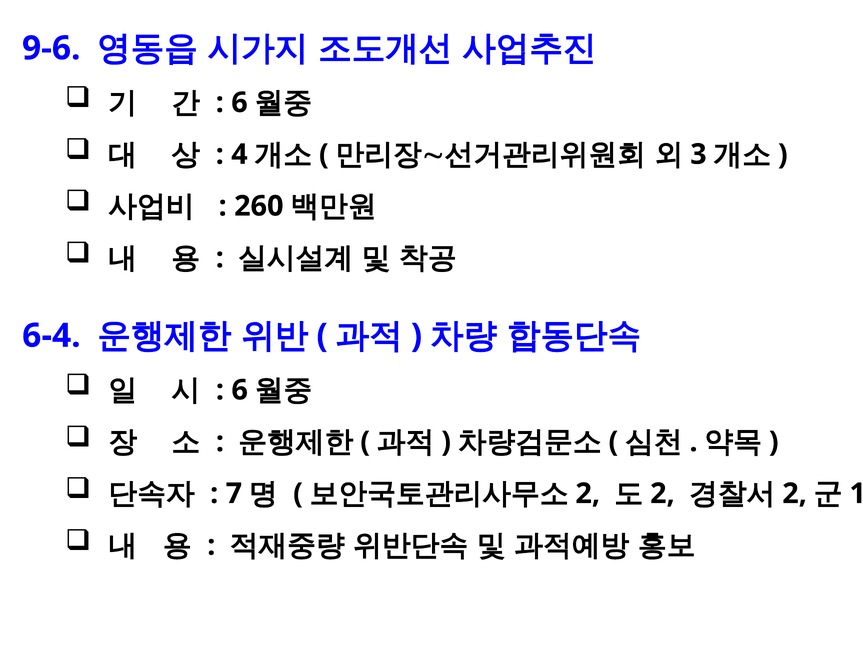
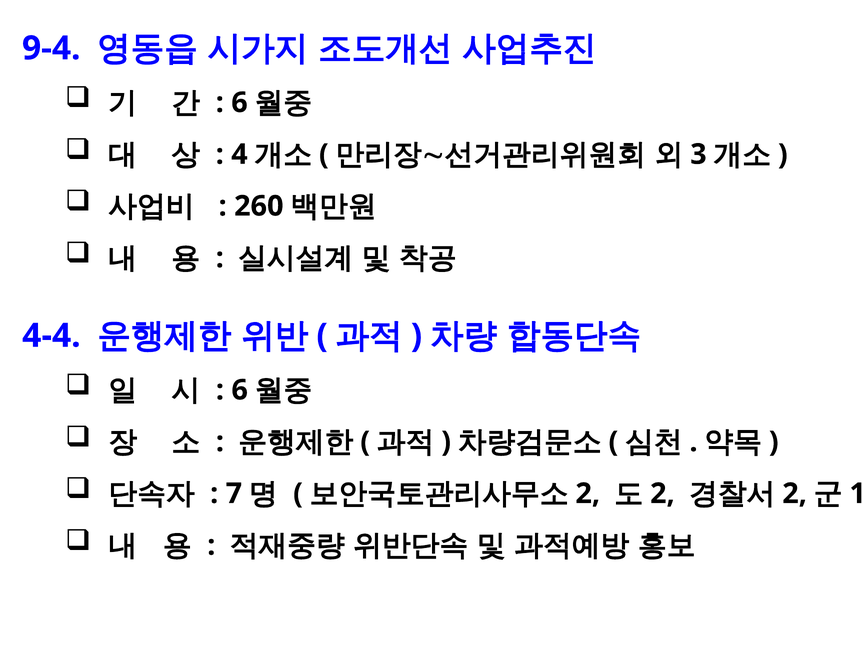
9-6: 9-6 -> 9-4
6-4: 6-4 -> 4-4
